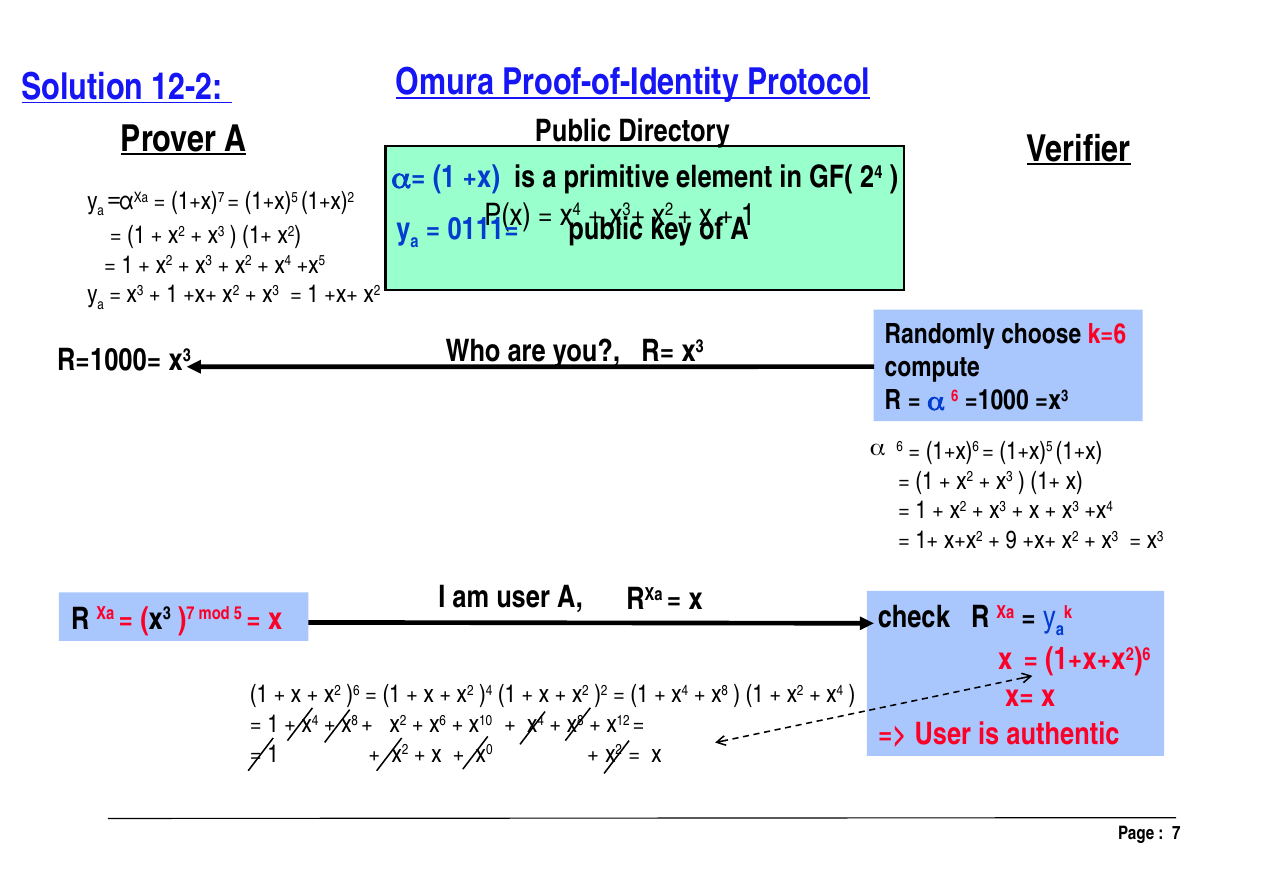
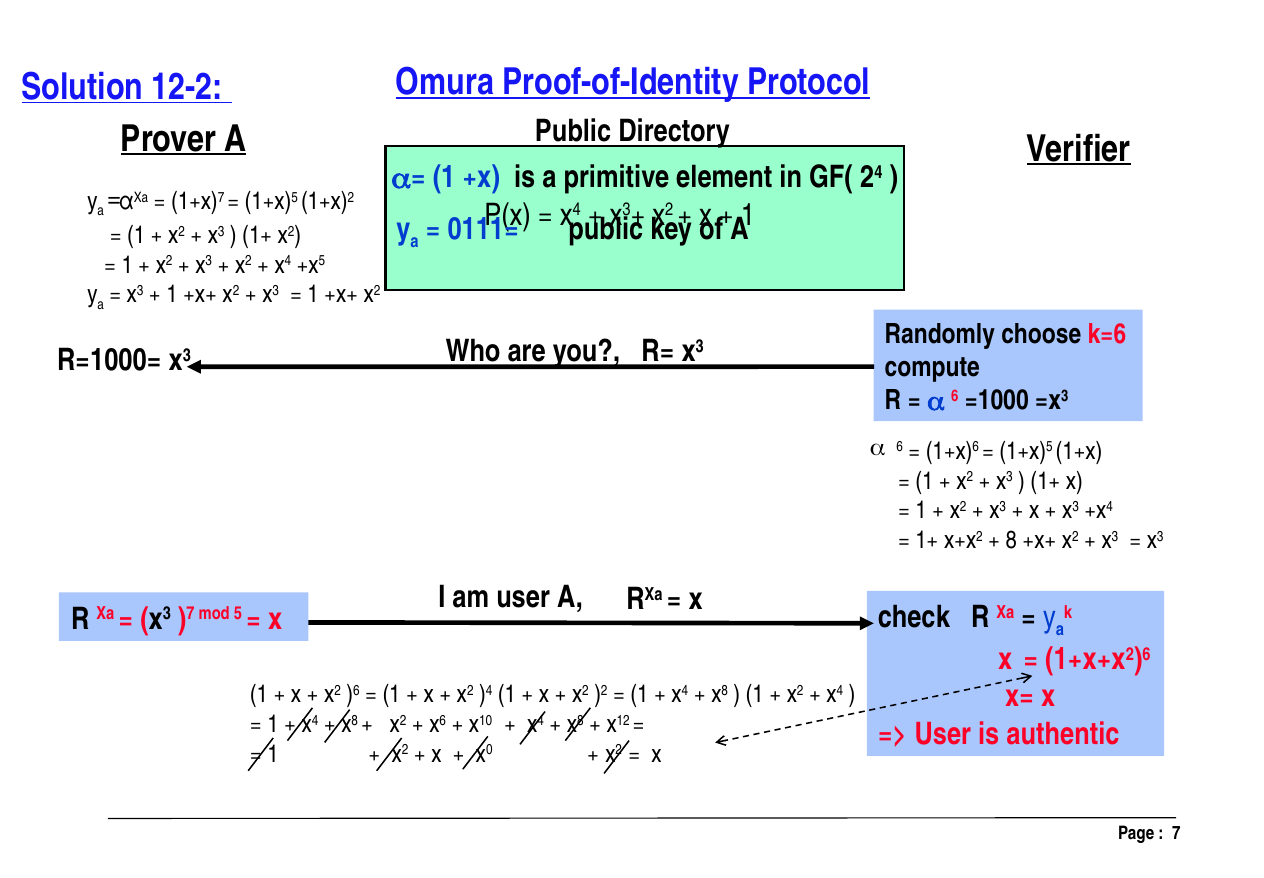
9: 9 -> 8
